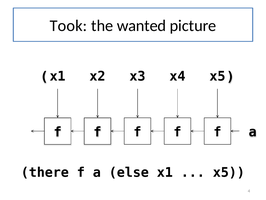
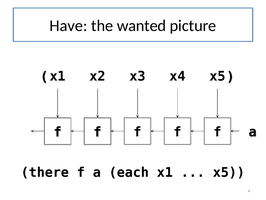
Took: Took -> Have
else: else -> each
